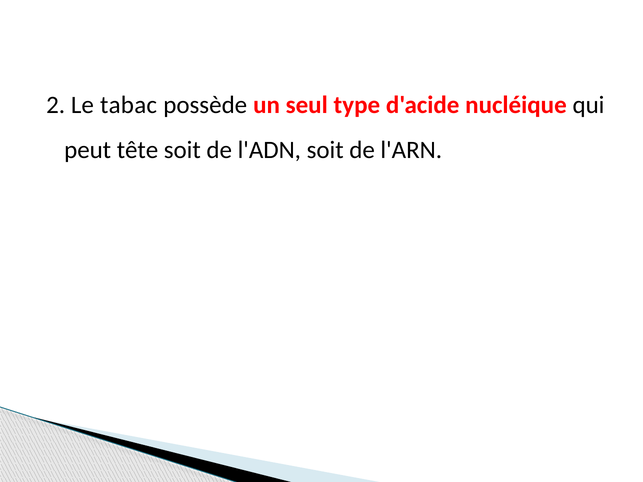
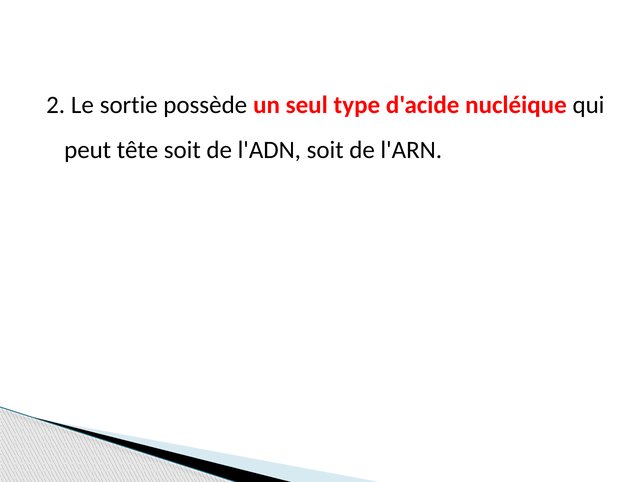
tabac: tabac -> sortie
